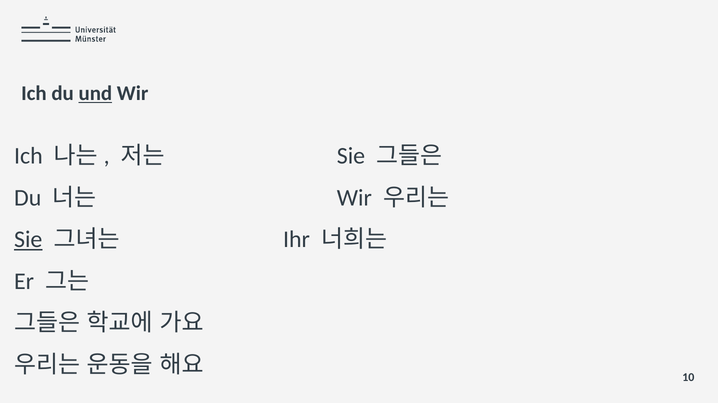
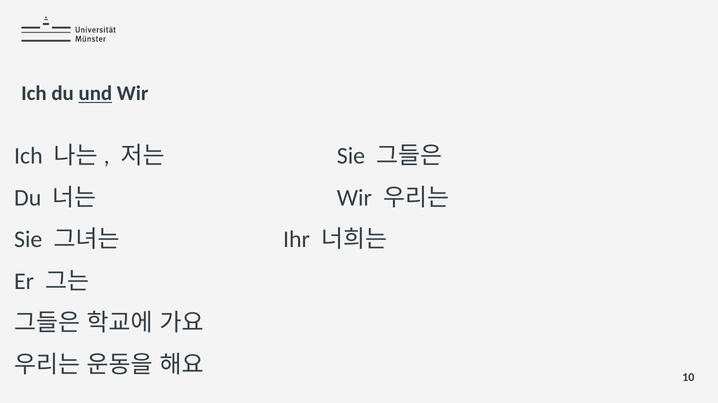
Sie at (28, 240) underline: present -> none
